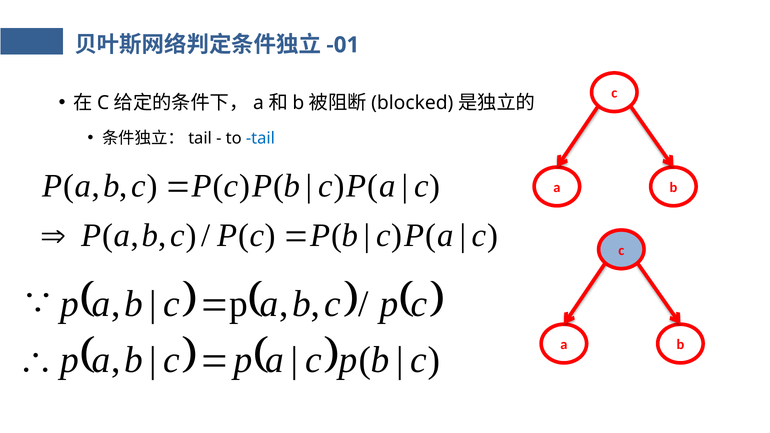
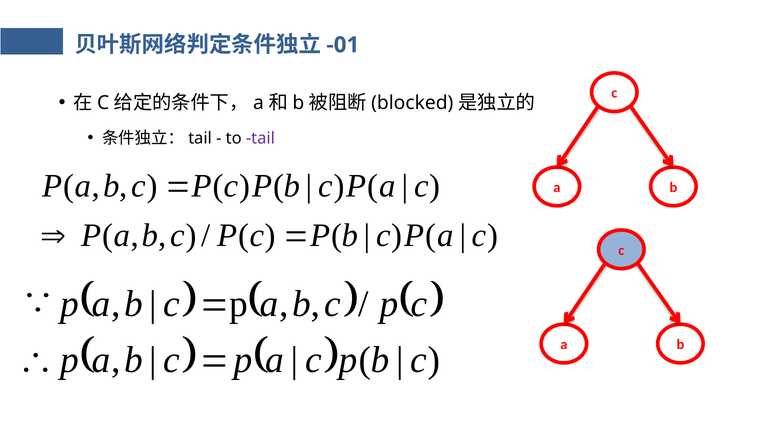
tail at (260, 138) colour: blue -> purple
